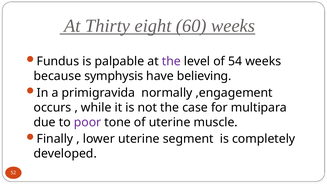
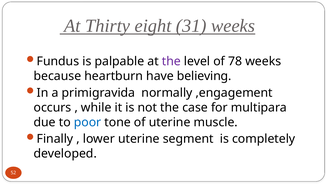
60: 60 -> 31
54: 54 -> 78
symphysis: symphysis -> heartburn
poor colour: purple -> blue
